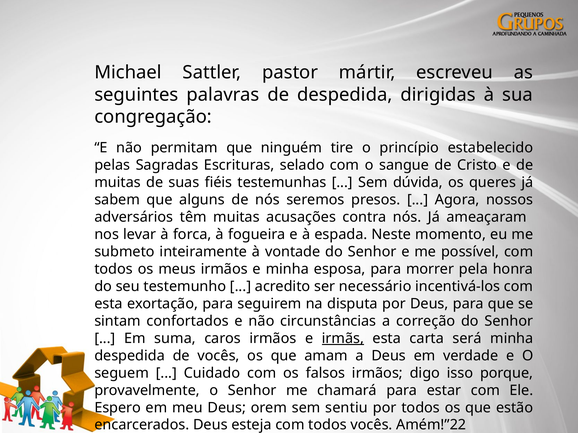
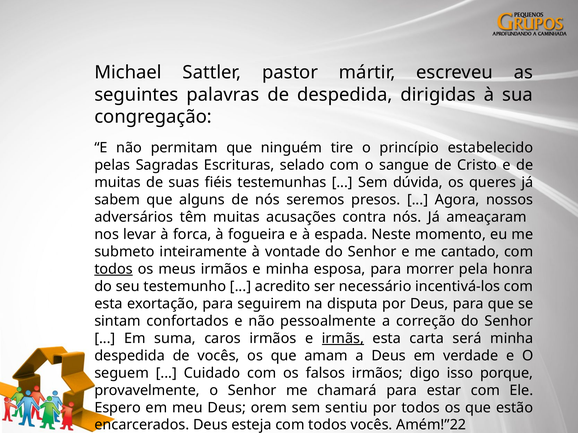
possível: possível -> cantado
todos at (114, 269) underline: none -> present
circunstâncias: circunstâncias -> pessoalmente
